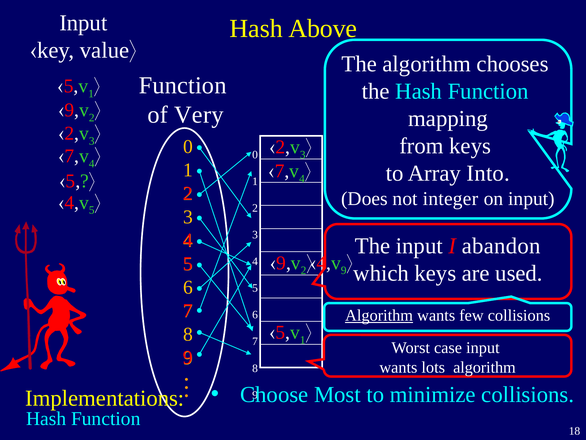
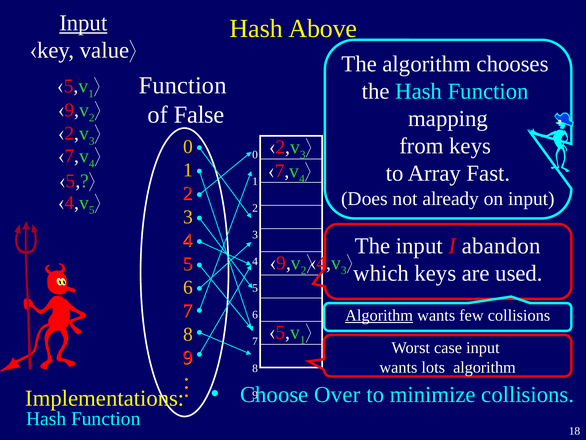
Input at (83, 23) underline: none -> present
Very: Very -> False
Into: Into -> Fast
integer: integer -> already
9 at (344, 270): 9 -> 3
Most: Most -> Over
